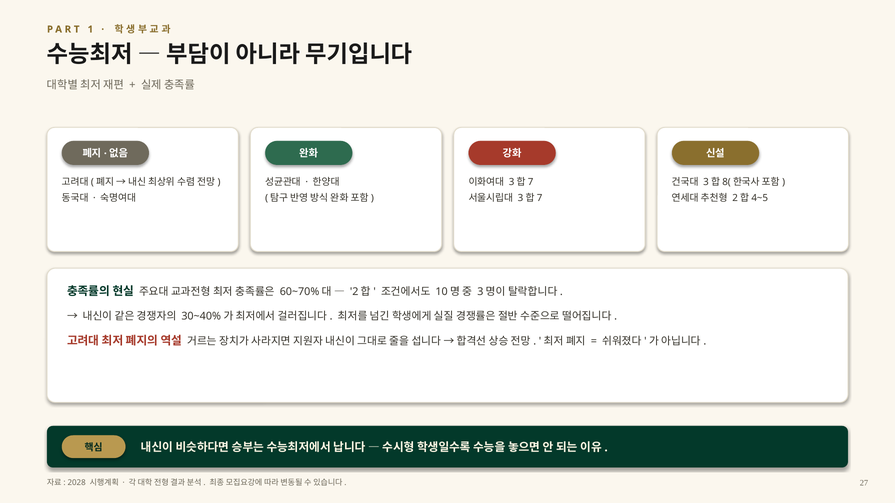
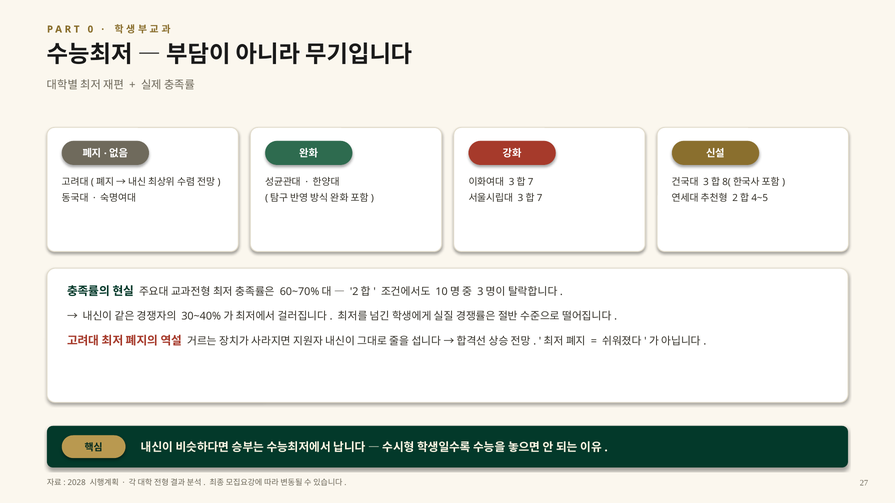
1: 1 -> 0
